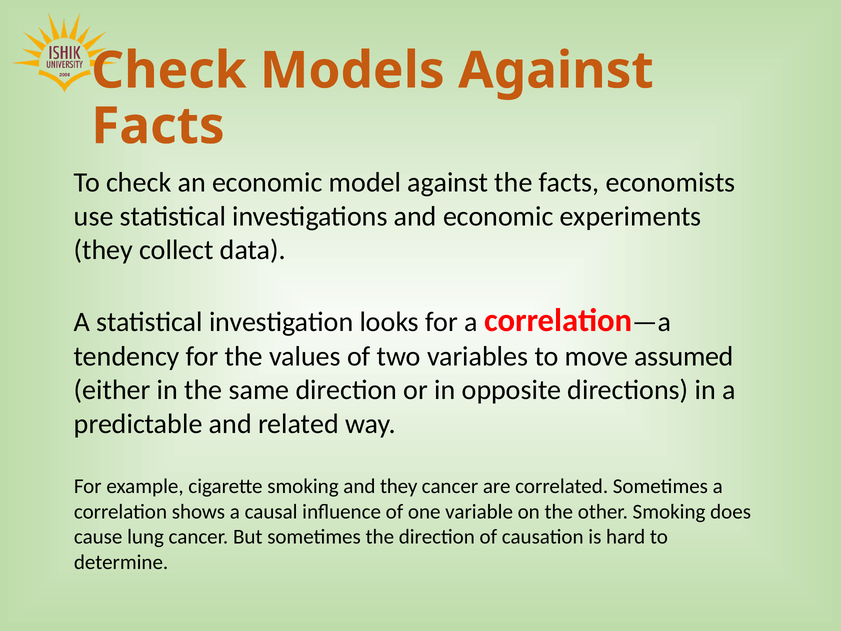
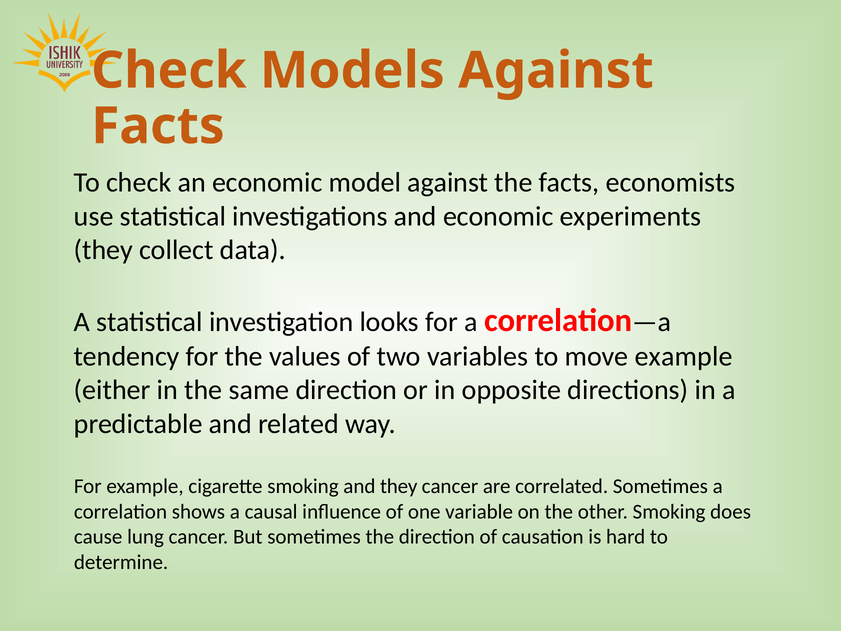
move assumed: assumed -> example
